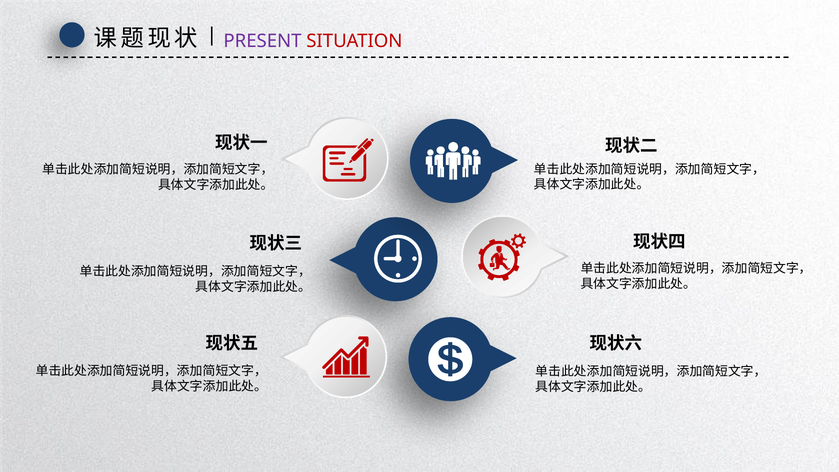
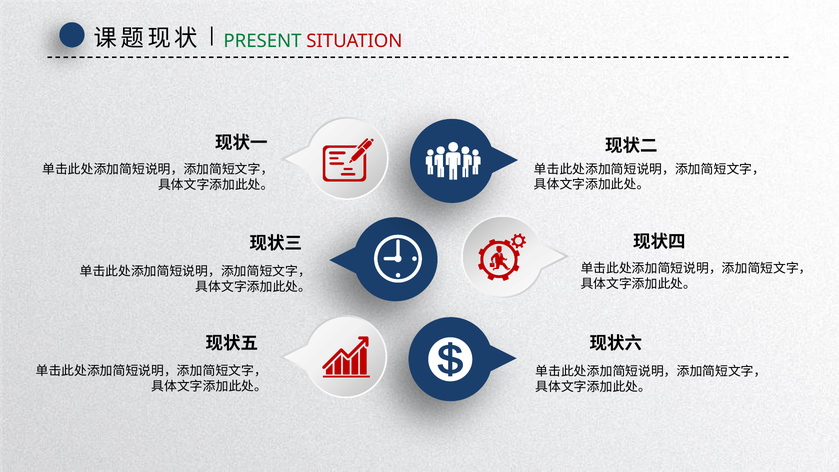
PRESENT colour: purple -> green
